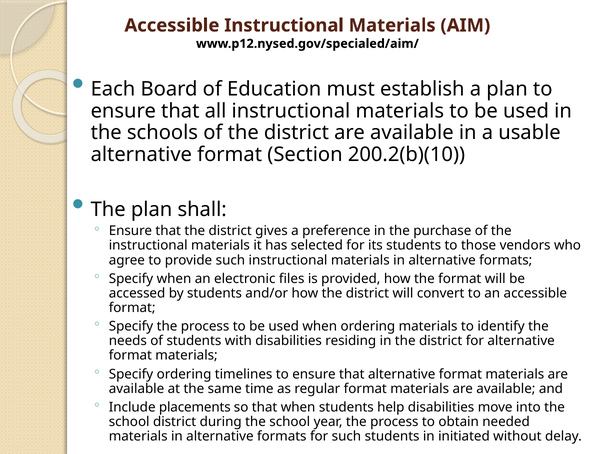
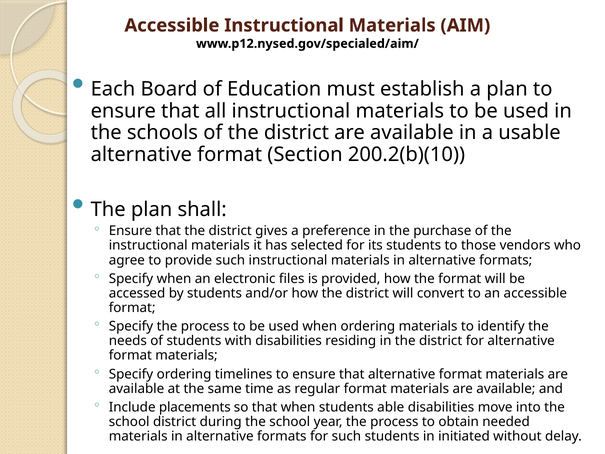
help: help -> able
